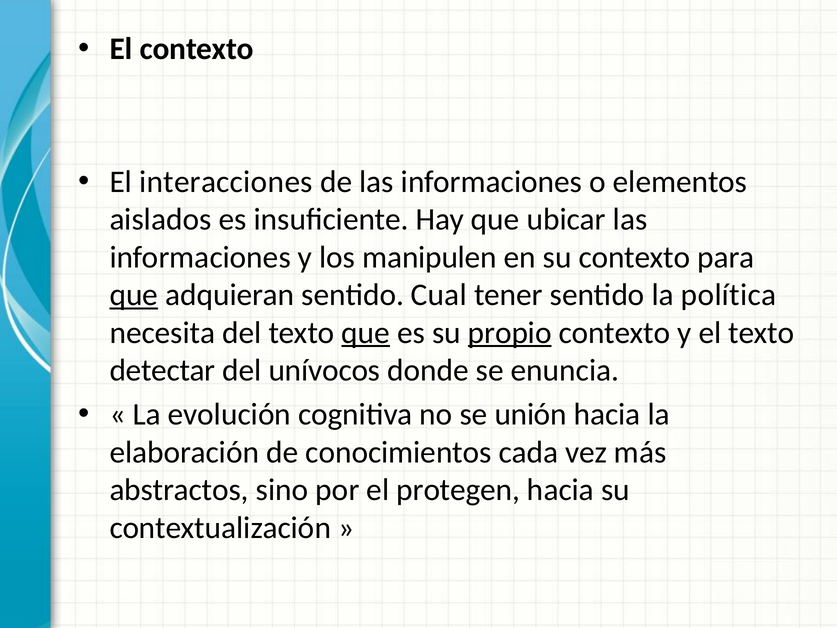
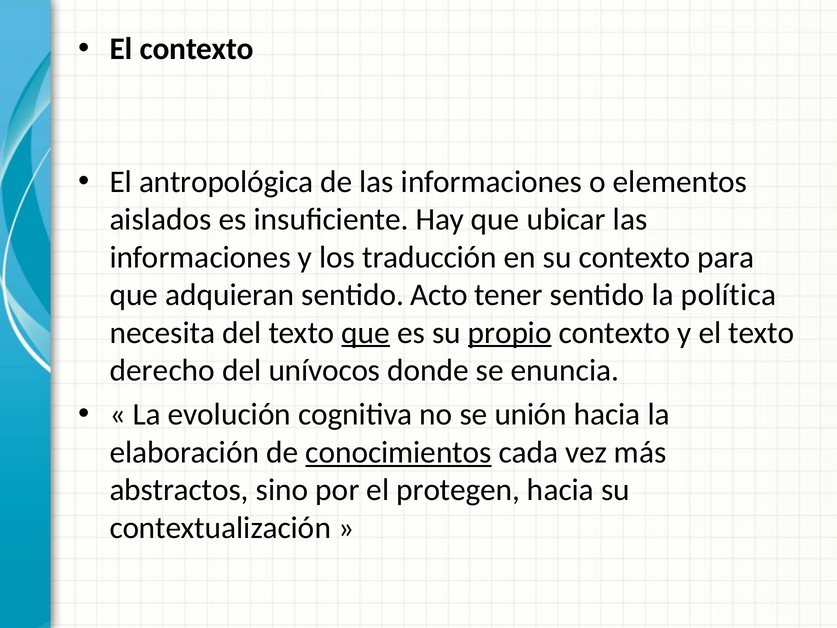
interacciones: interacciones -> antropológica
manipulen: manipulen -> traducción
que at (134, 295) underline: present -> none
Cual: Cual -> Acto
detectar: detectar -> derecho
conocimientos underline: none -> present
